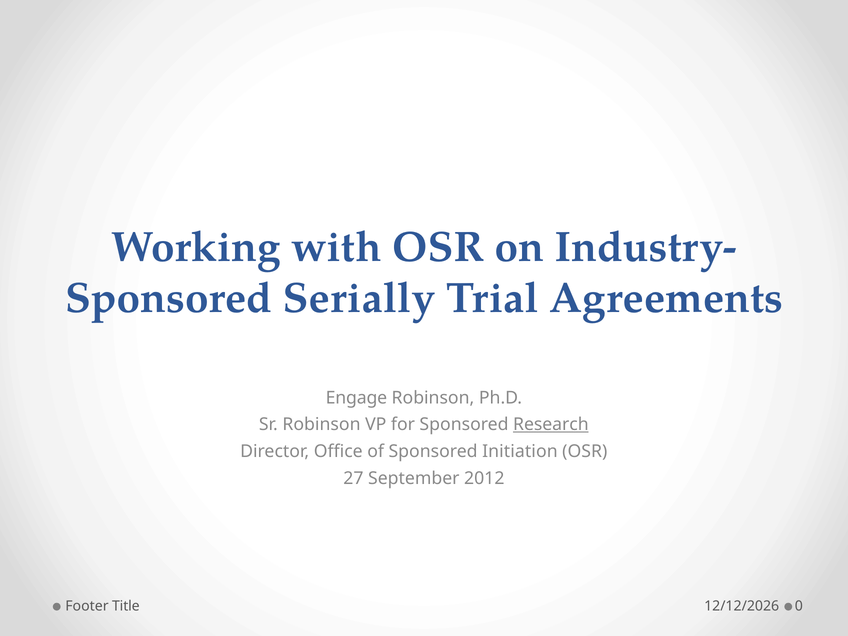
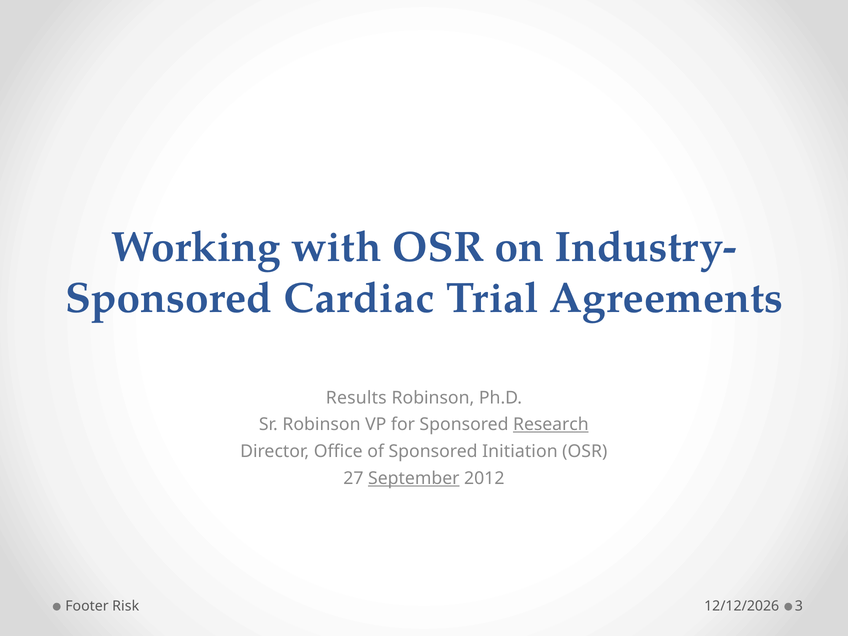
Serially: Serially -> Cardiac
Engage: Engage -> Results
September underline: none -> present
Title: Title -> Risk
0: 0 -> 3
